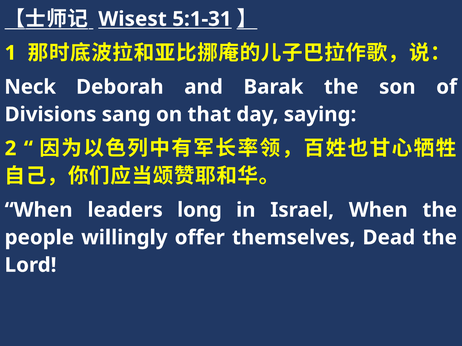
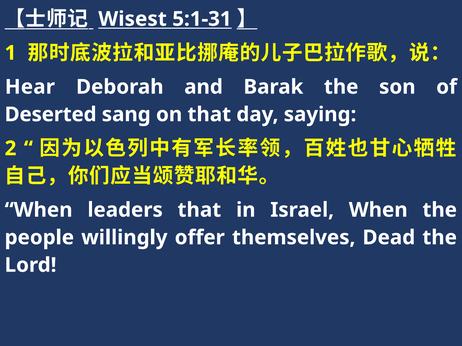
Neck: Neck -> Hear
Divisions: Divisions -> Deserted
leaders long: long -> that
